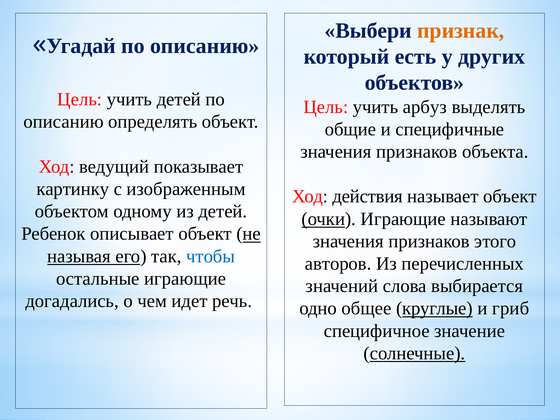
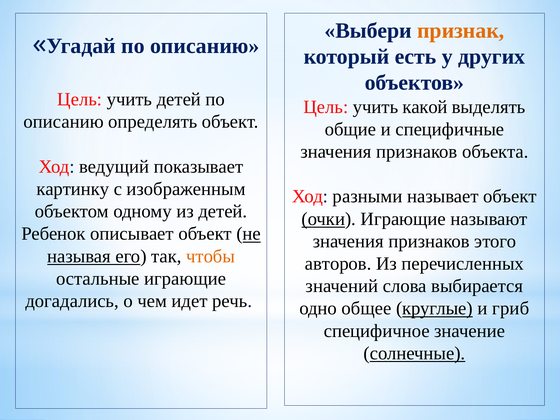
арбуз: арбуз -> какой
действия: действия -> разными
чтобы colour: blue -> orange
